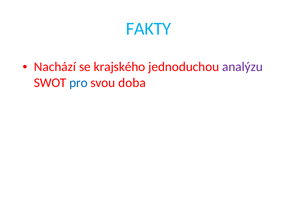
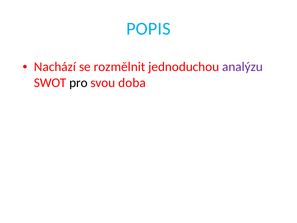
FAKTY: FAKTY -> POPIS
krajského: krajského -> rozmělnit
pro colour: blue -> black
